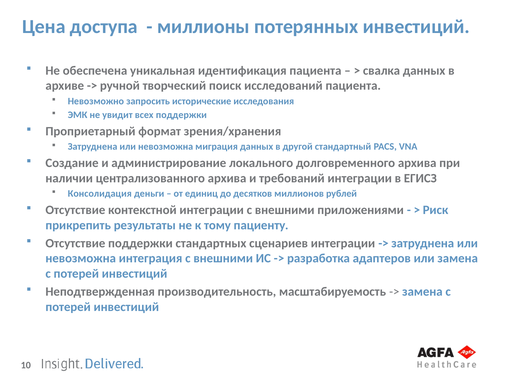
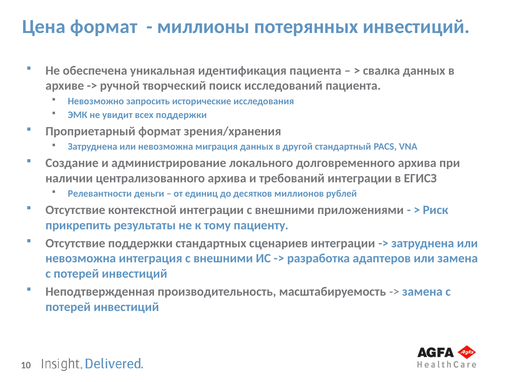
Цена доступа: доступа -> формат
Консолидация: Консолидация -> Релевантности
